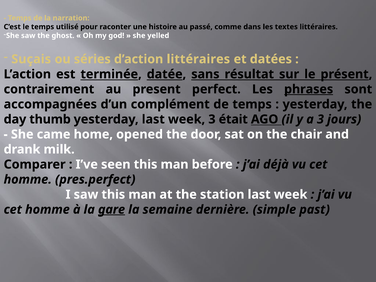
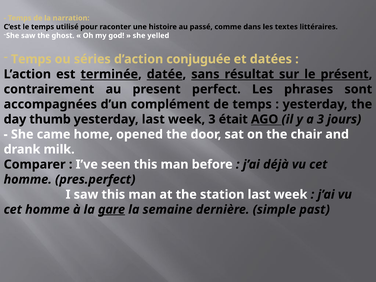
Suçais at (31, 59): Suçais -> Temps
d’action littéraires: littéraires -> conjuguée
phrases underline: present -> none
